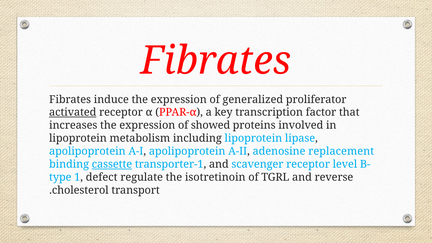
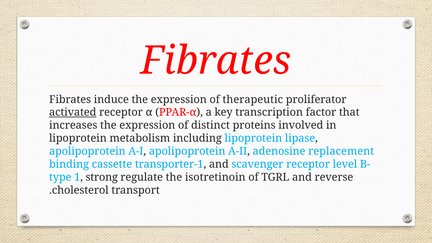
generalized: generalized -> therapeutic
showed: showed -> distinct
cassette underline: present -> none
defect: defect -> strong
